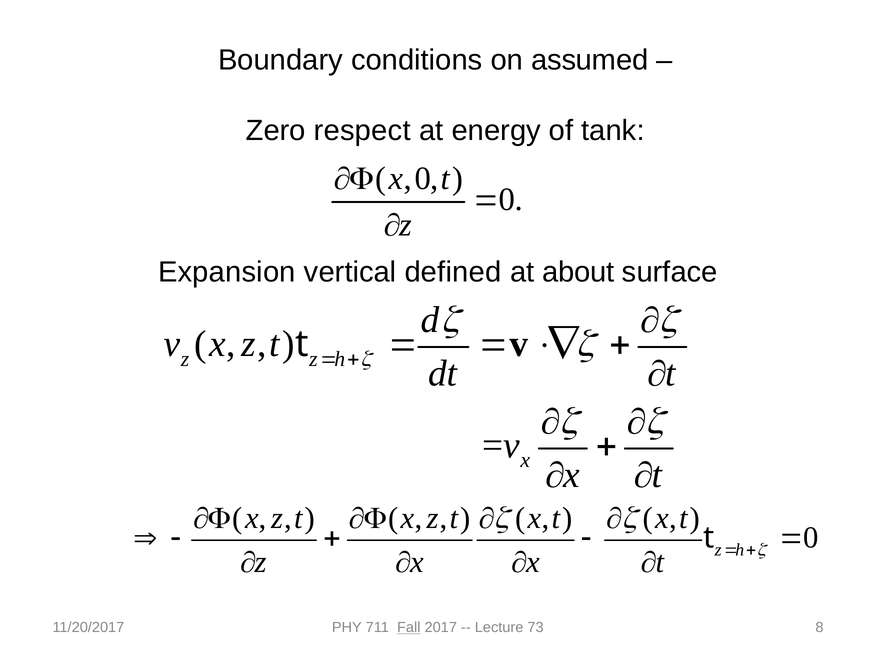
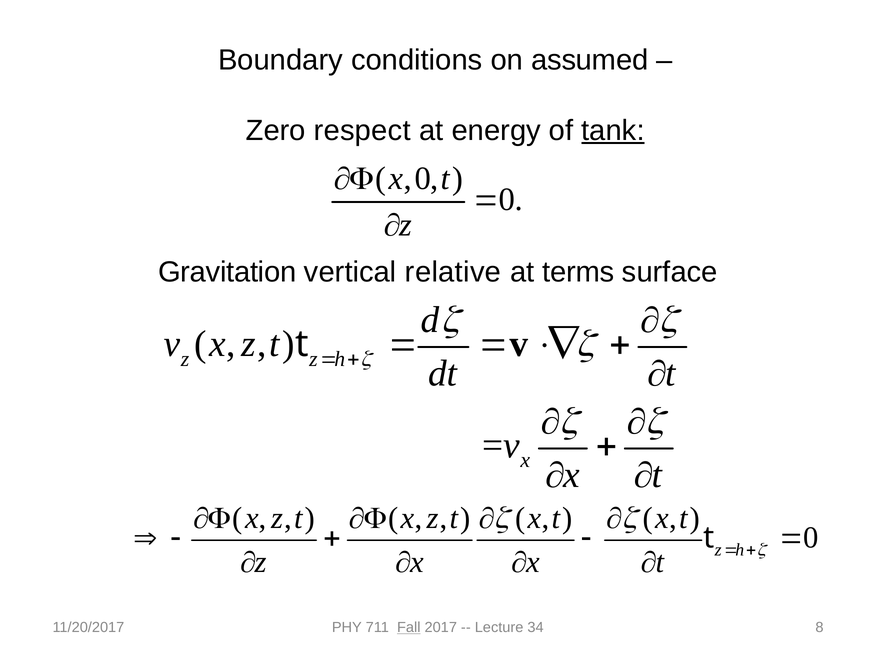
tank underline: none -> present
Expansion: Expansion -> Gravitation
defined: defined -> relative
about: about -> terms
73: 73 -> 34
